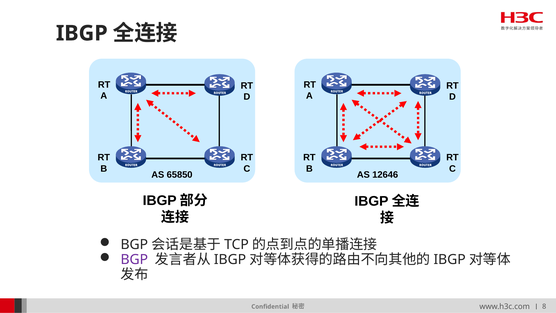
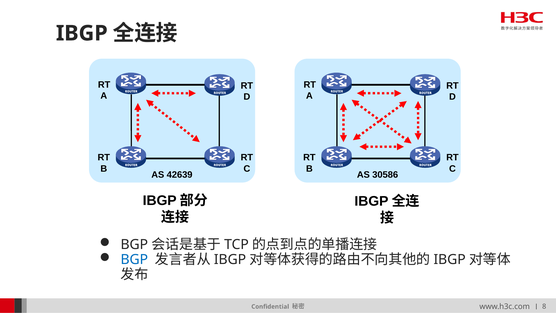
65850: 65850 -> 42639
12646: 12646 -> 30586
BGP colour: purple -> blue
